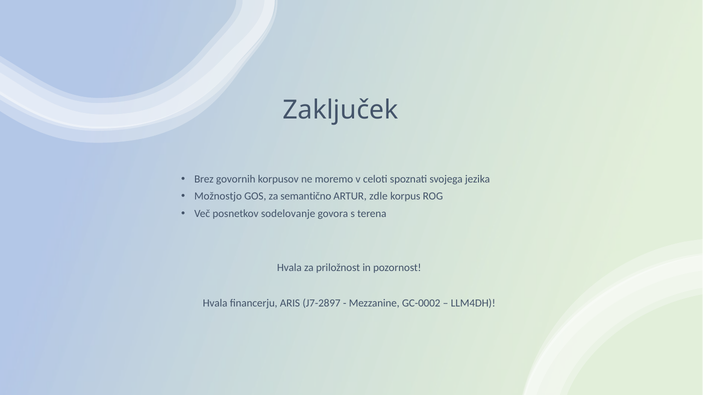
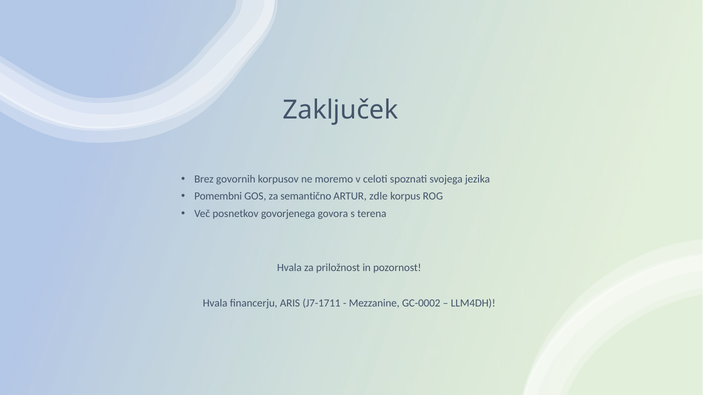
Možnostjo: Možnostjo -> Pomembni
sodelovanje: sodelovanje -> govorjenega
J7-2897: J7-2897 -> J7-1711
